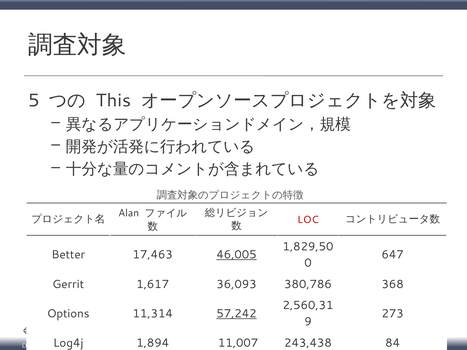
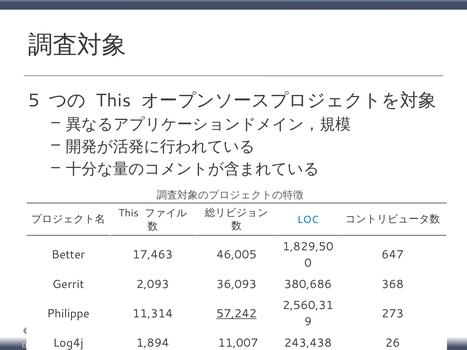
Alan at (129, 213): Alan -> This
LOC colour: red -> blue
46,005 underline: present -> none
1,617: 1,617 -> 2,093
380,786: 380,786 -> 380,686
Options: Options -> Philippe
84: 84 -> 26
